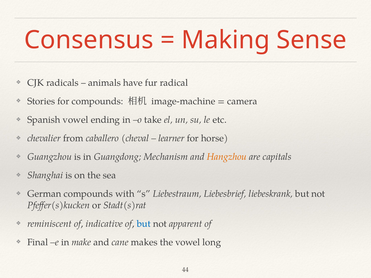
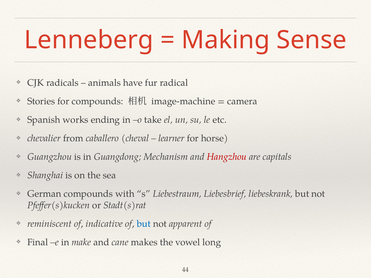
Consensus: Consensus -> Lenneberg
Spanish vowel: vowel -> works
Hangzhou colour: orange -> red
